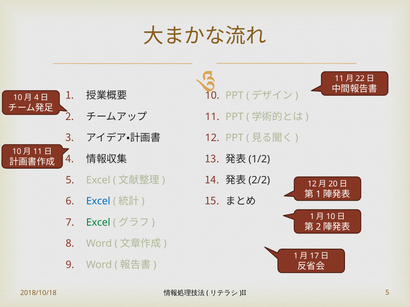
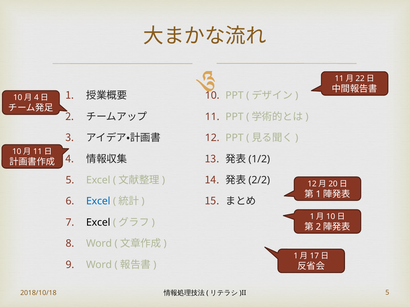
Excel at (98, 223) colour: green -> black
